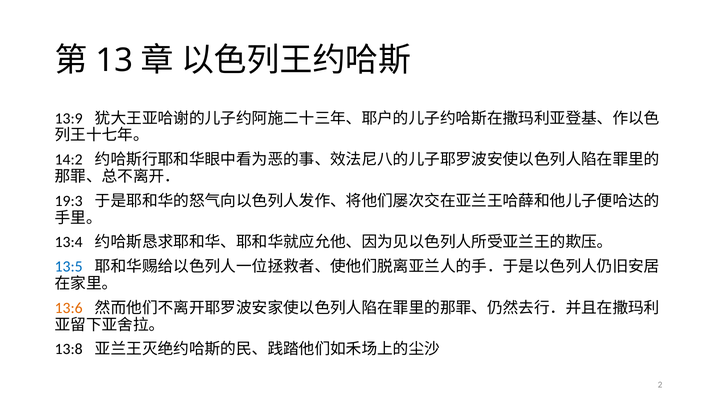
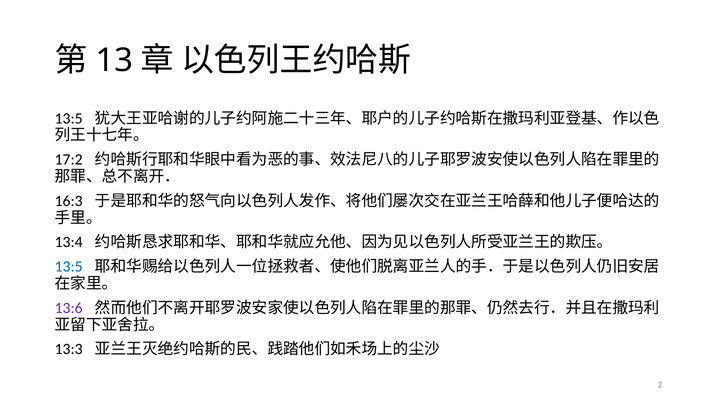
13:9 at (69, 118): 13:9 -> 13:5
14:2: 14:2 -> 17:2
19:3: 19:3 -> 16:3
13:6 colour: orange -> purple
13:8: 13:8 -> 13:3
